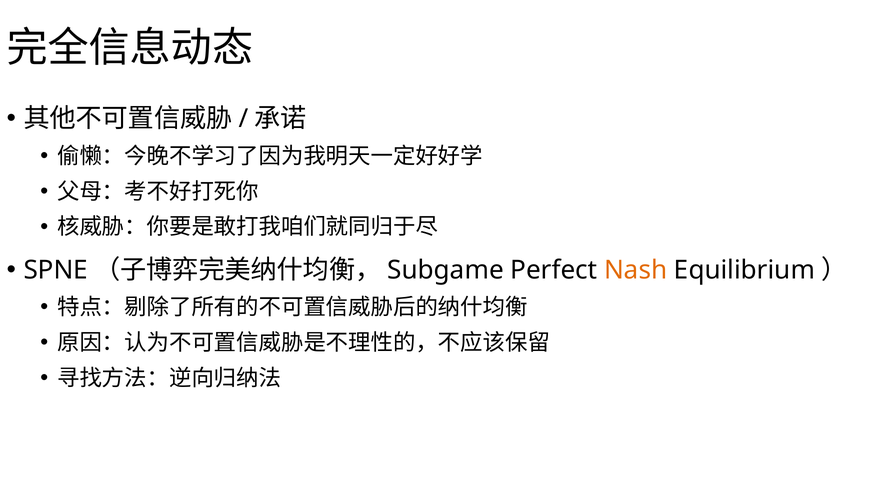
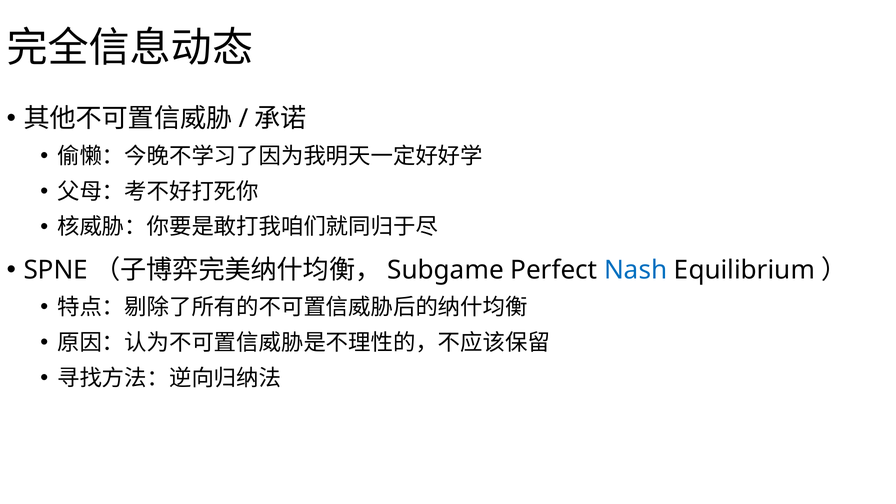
Nash colour: orange -> blue
